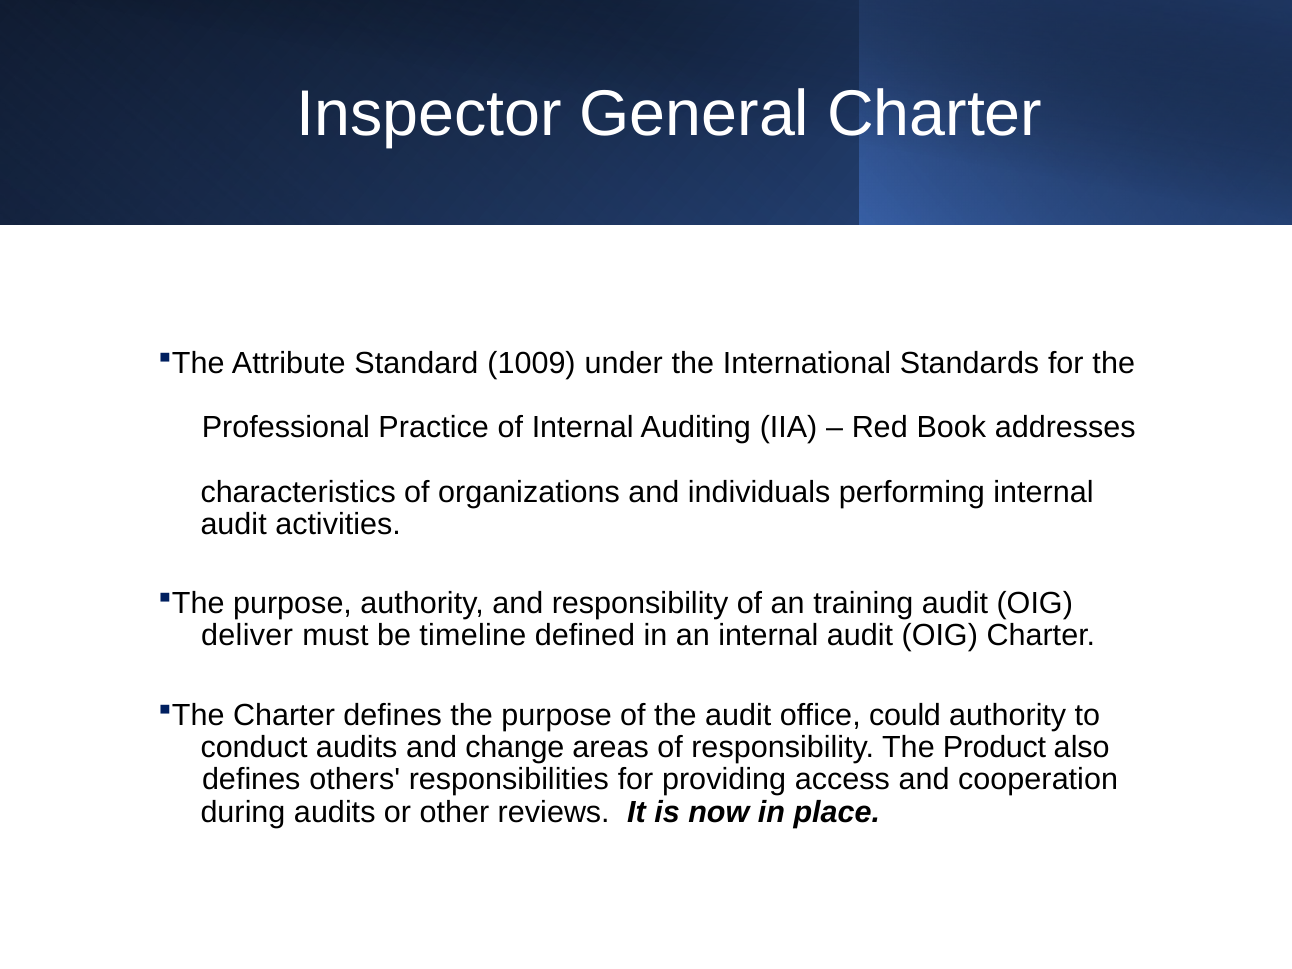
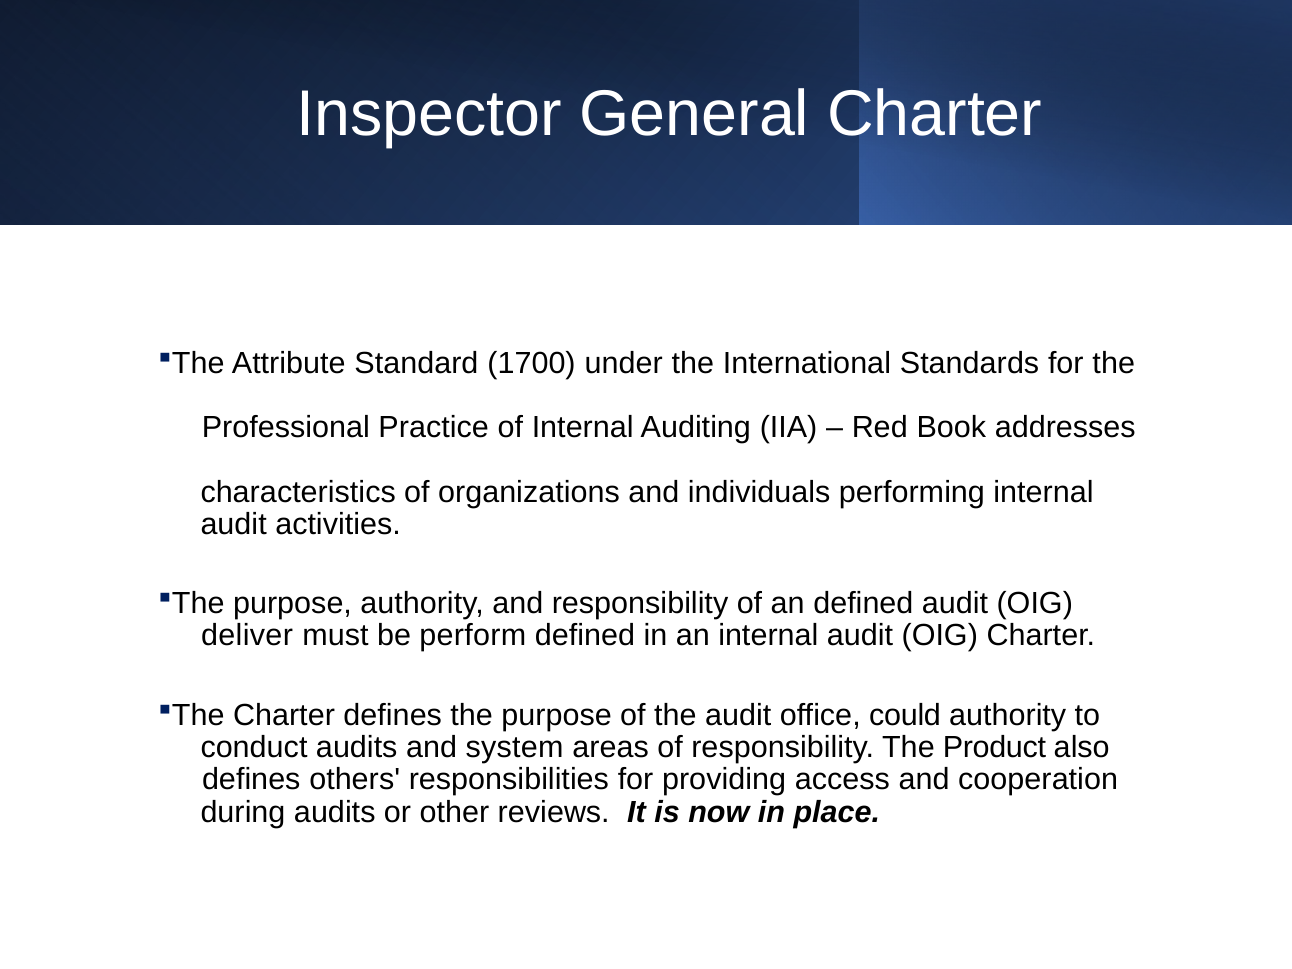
1009: 1009 -> 1700
an training: training -> defined
timeline: timeline -> perform
change: change -> system
